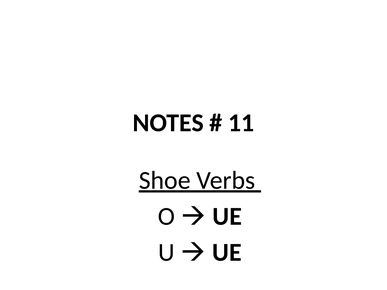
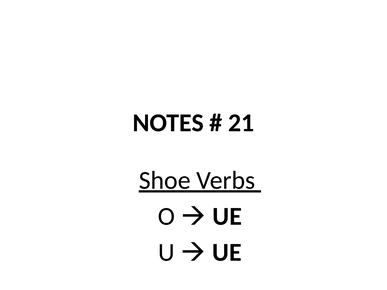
11: 11 -> 21
